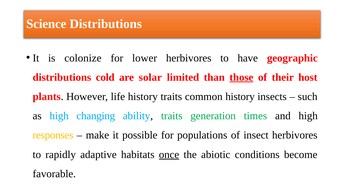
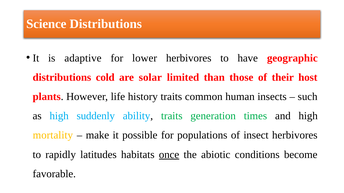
colonize: colonize -> adaptive
those underline: present -> none
common history: history -> human
changing: changing -> suddenly
responses: responses -> mortality
adaptive: adaptive -> latitudes
